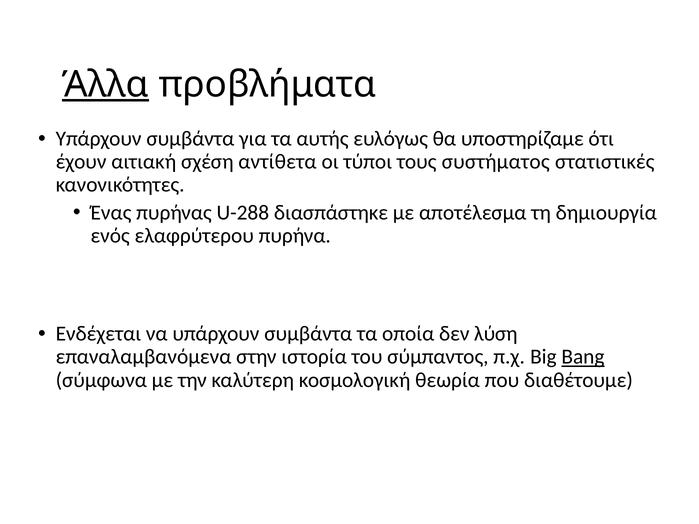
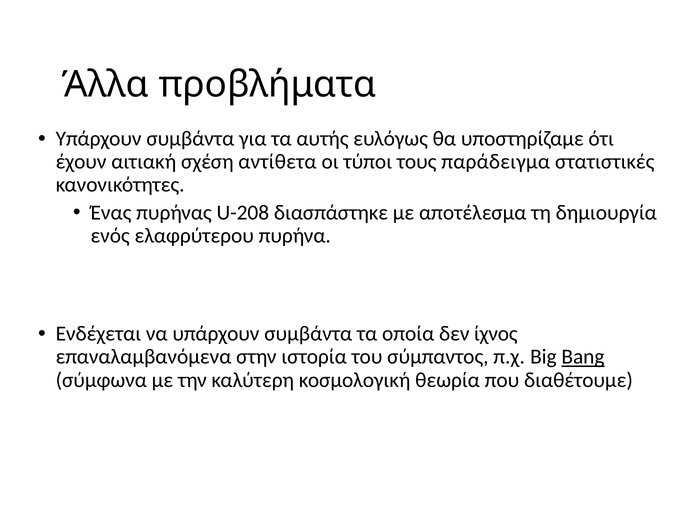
Άλλα underline: present -> none
συστήματος: συστήματος -> παράδειγμα
U-288: U-288 -> U-208
λύση: λύση -> ίχνος
